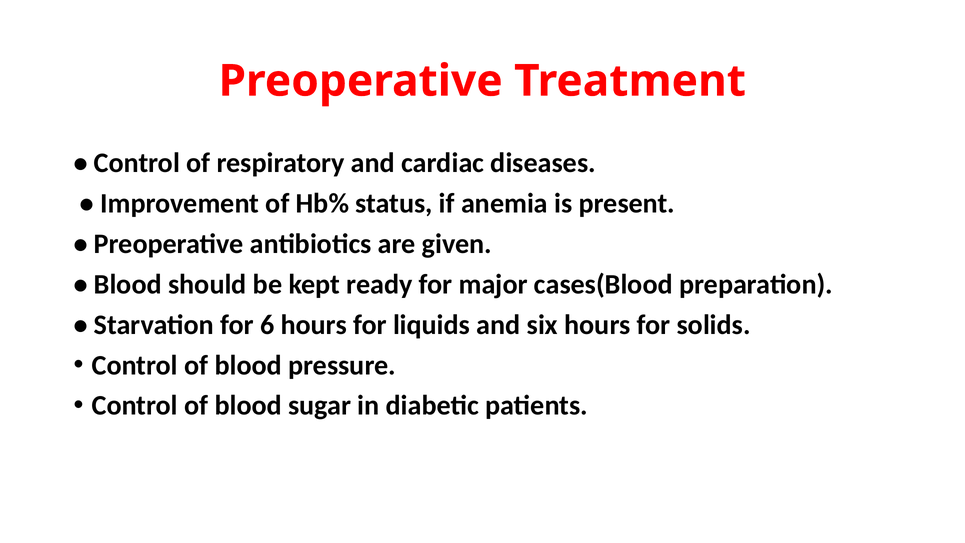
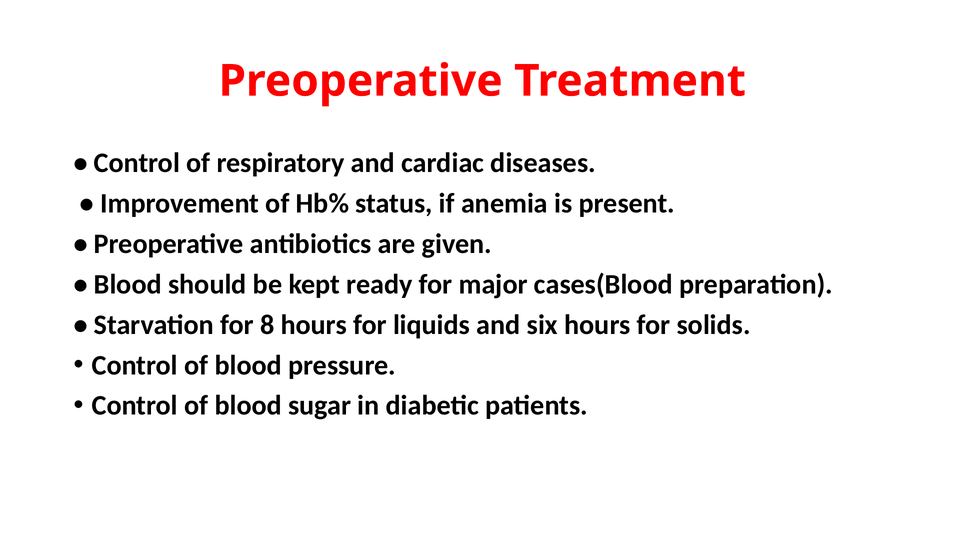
6: 6 -> 8
